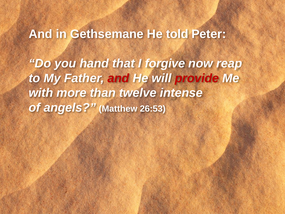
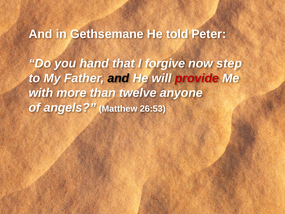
reap: reap -> step
and at (118, 78) colour: red -> black
intense: intense -> anyone
